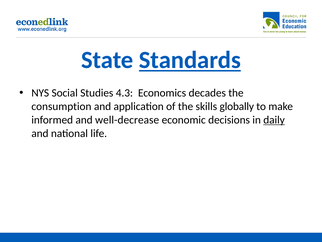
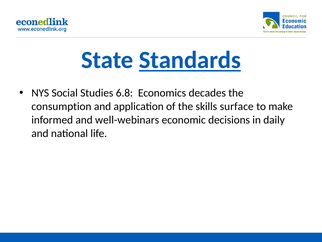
4.3: 4.3 -> 6.8
globally: globally -> surface
well-decrease: well-decrease -> well-webinars
daily underline: present -> none
